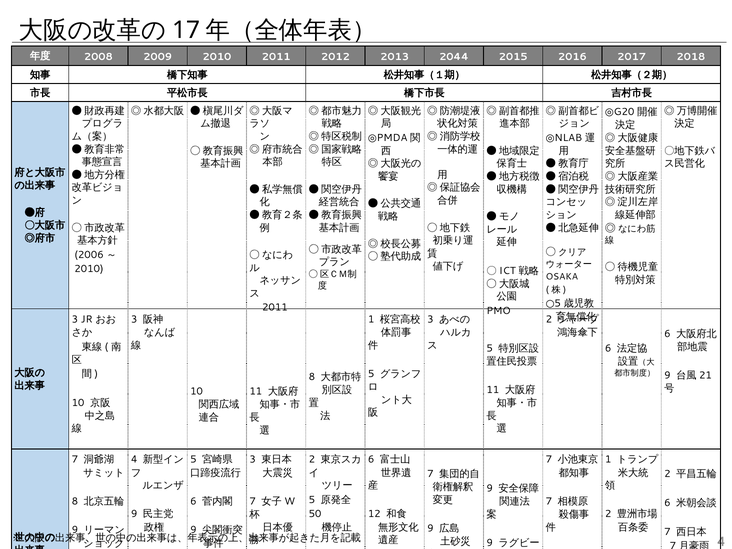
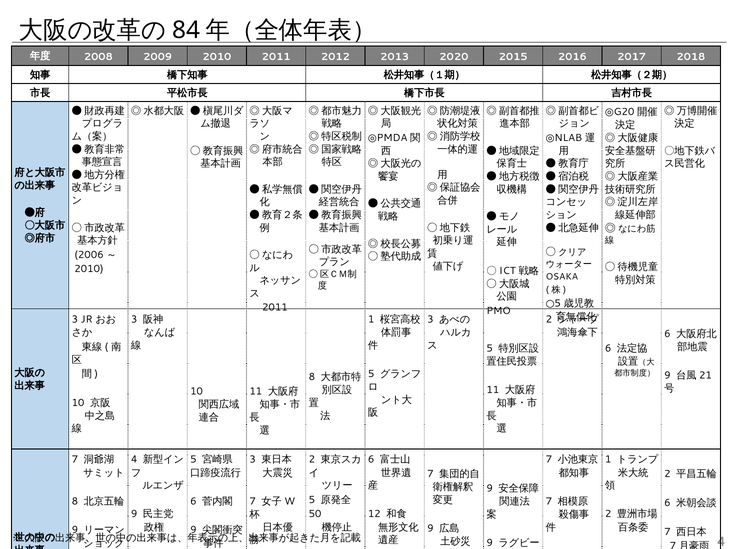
17: 17 -> 84
2044: 2044 -> 2020
